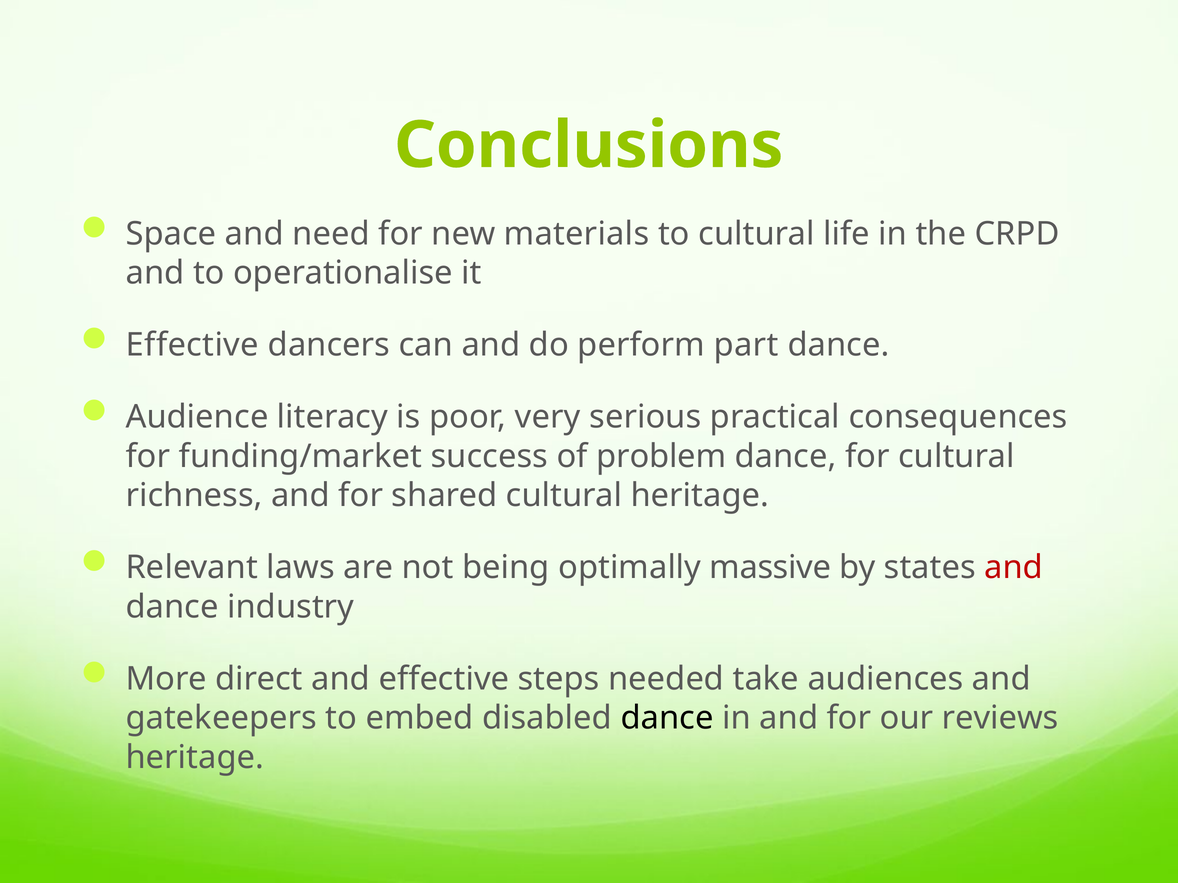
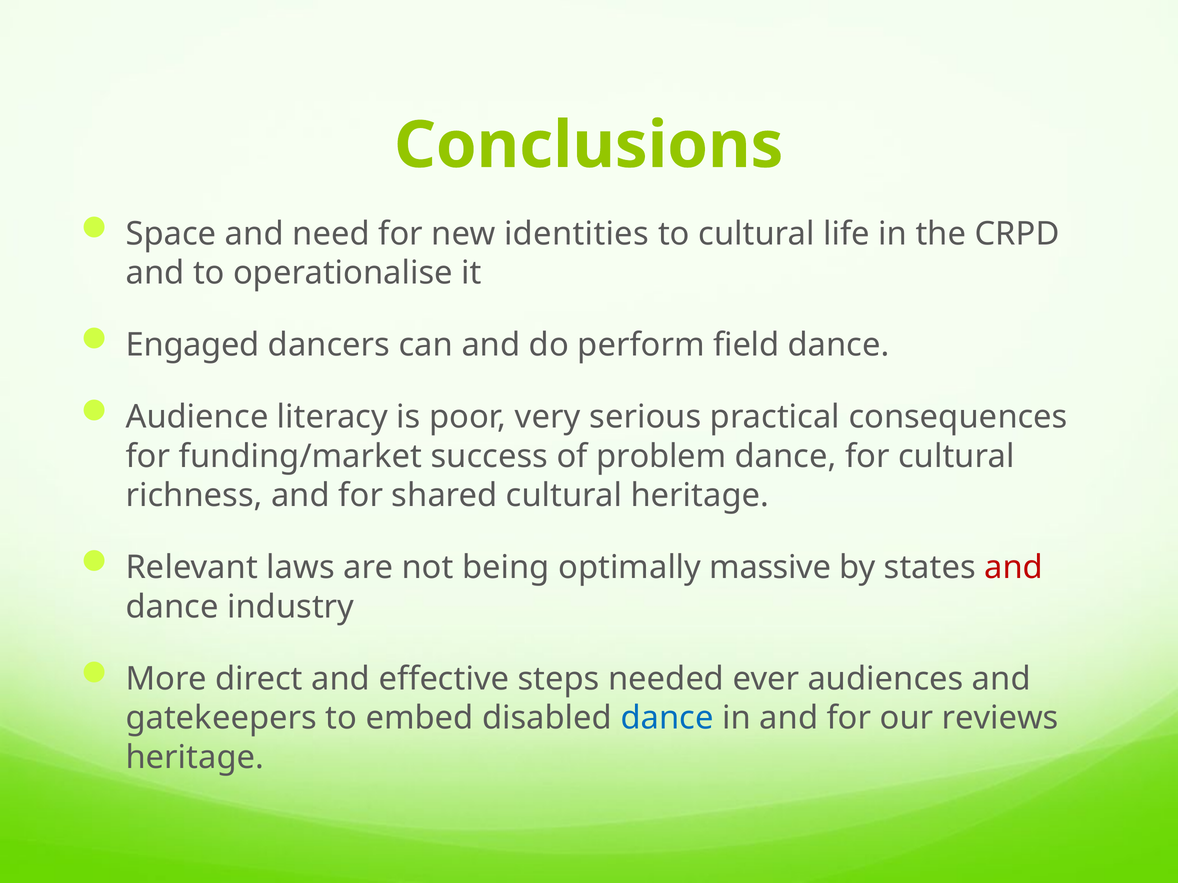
materials: materials -> identities
Effective at (192, 345): Effective -> Engaged
part: part -> field
take: take -> ever
dance at (667, 718) colour: black -> blue
